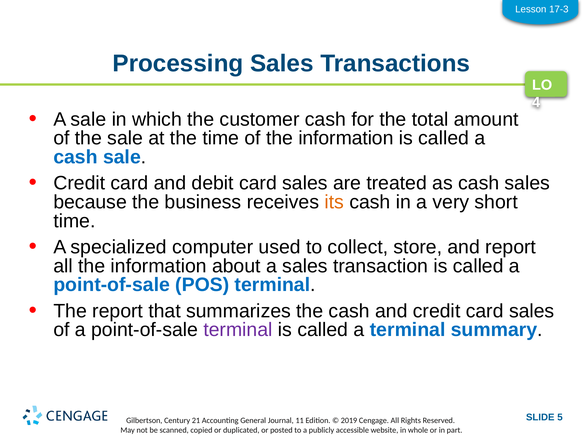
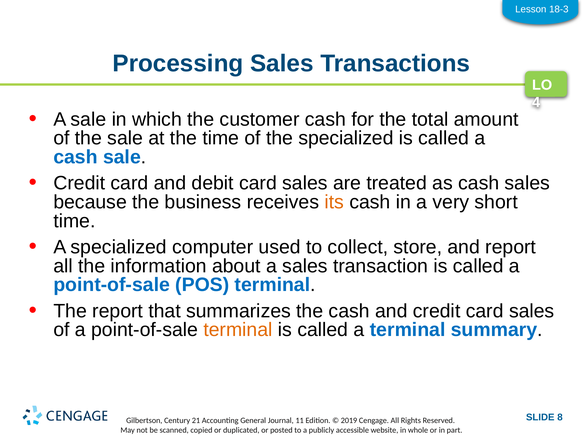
17-3: 17-3 -> 18-3
of the information: information -> specialized
terminal at (238, 330) colour: purple -> orange
5: 5 -> 8
